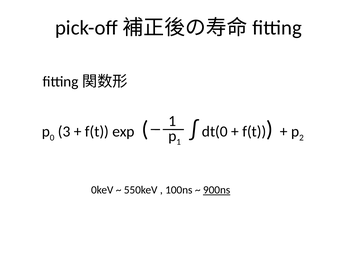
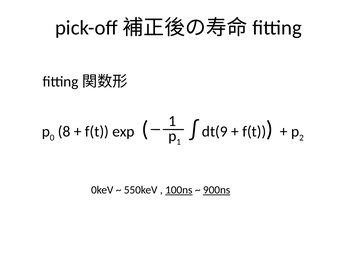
3: 3 -> 8
dt(0: dt(0 -> dt(9
100ns underline: none -> present
